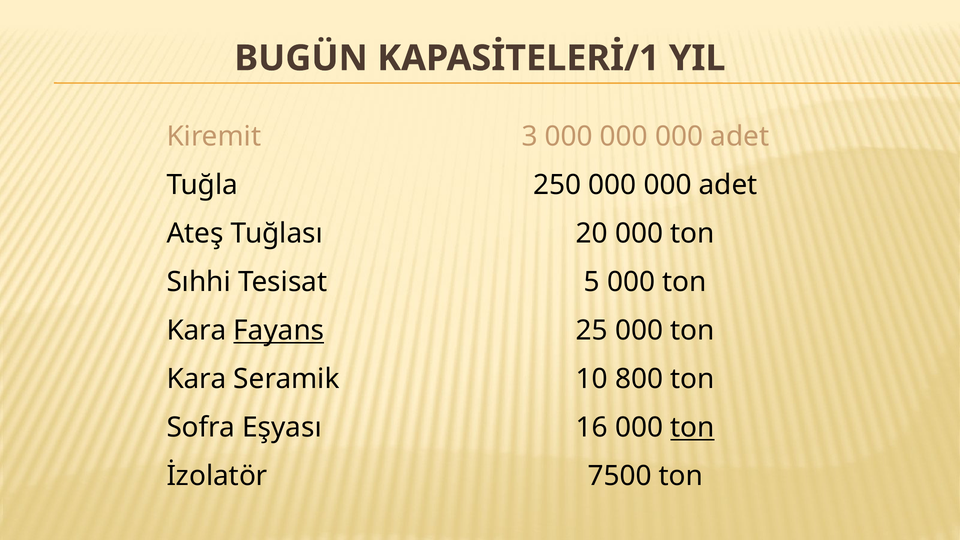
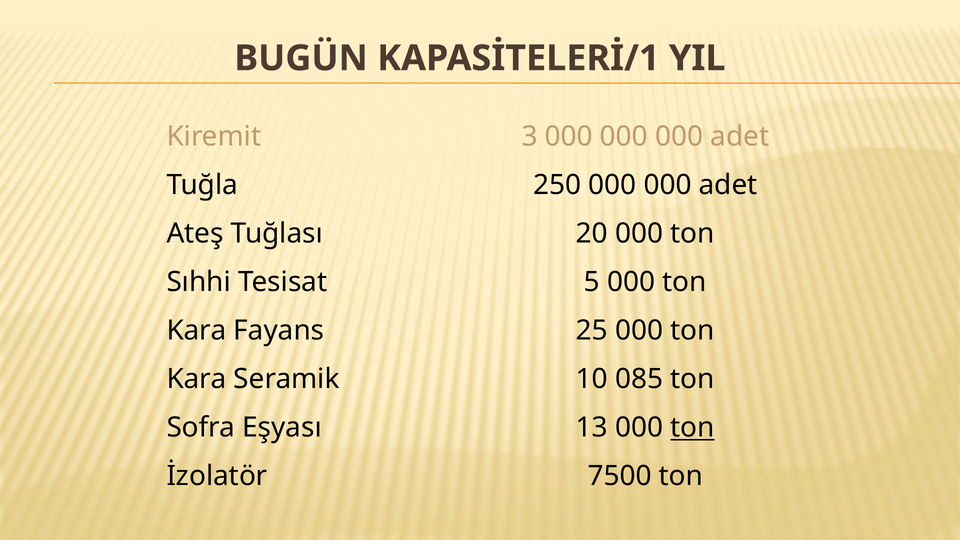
Fayans underline: present -> none
800: 800 -> 085
16: 16 -> 13
